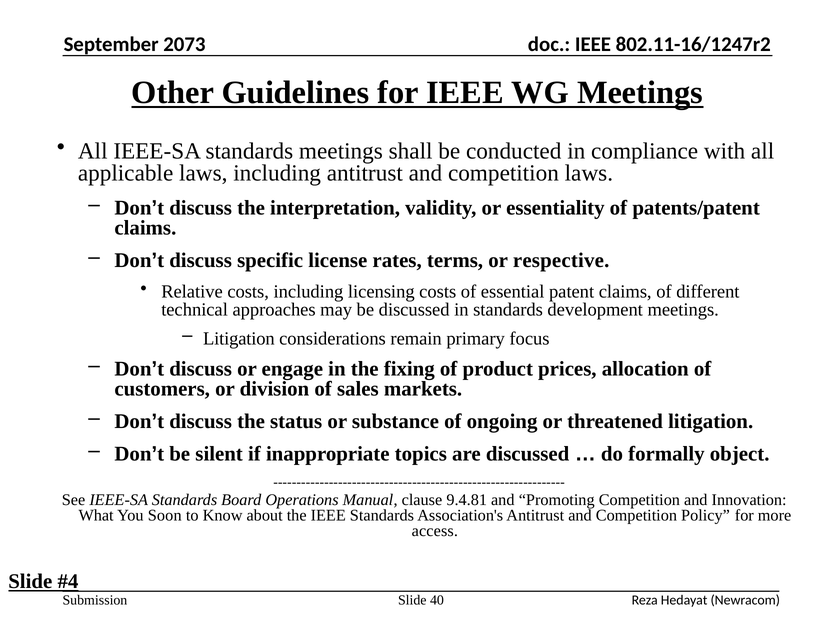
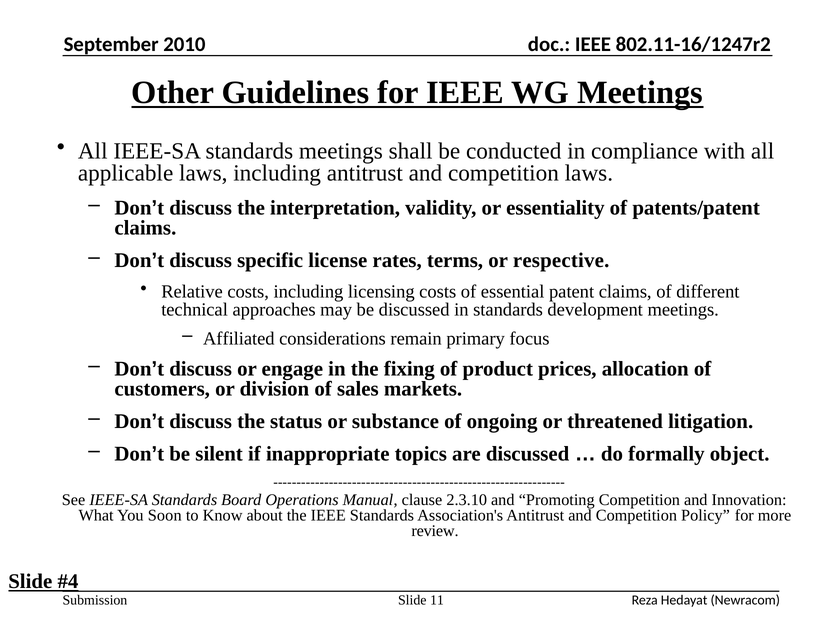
2073: 2073 -> 2010
Litigation at (239, 339): Litigation -> Affiliated
9.4.81: 9.4.81 -> 2.3.10
access: access -> review
40: 40 -> 11
